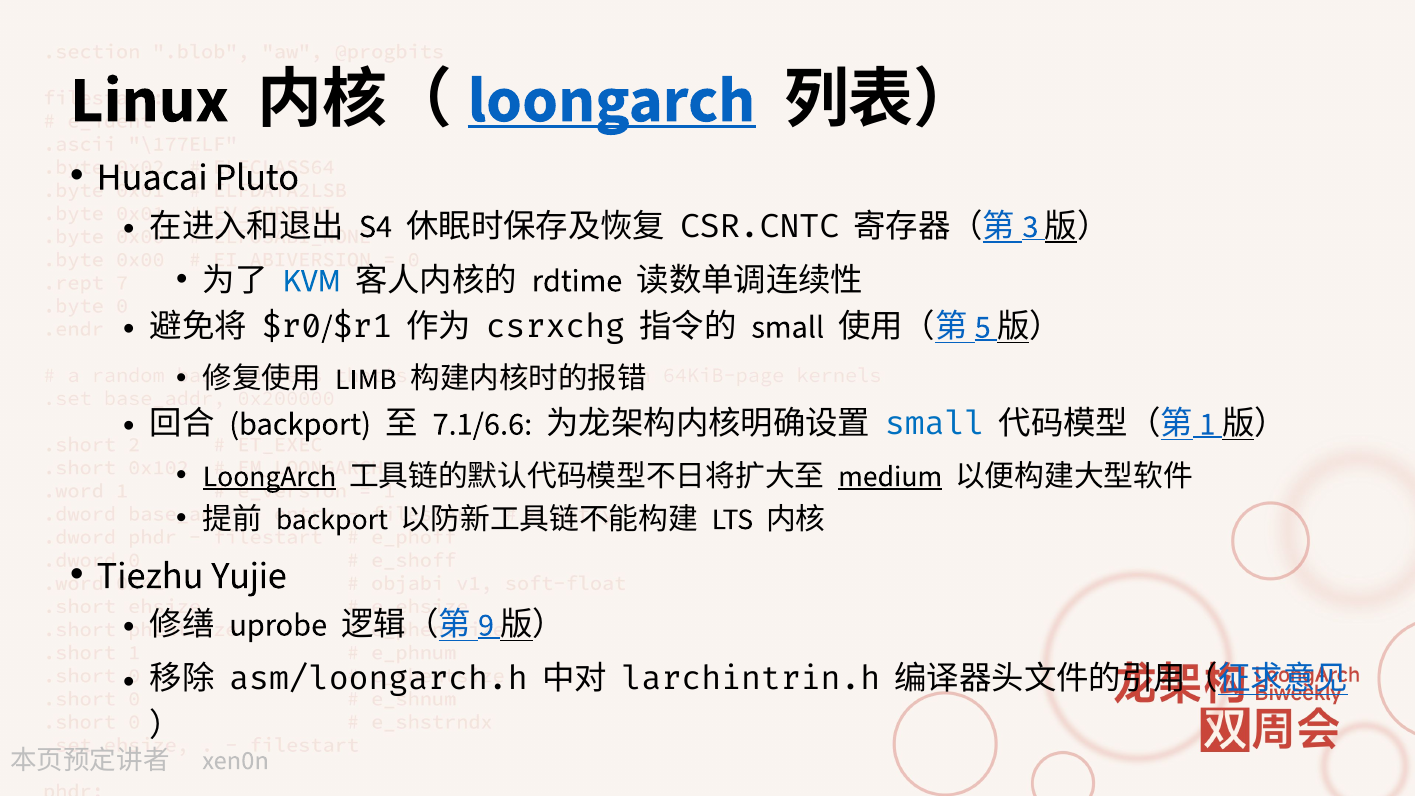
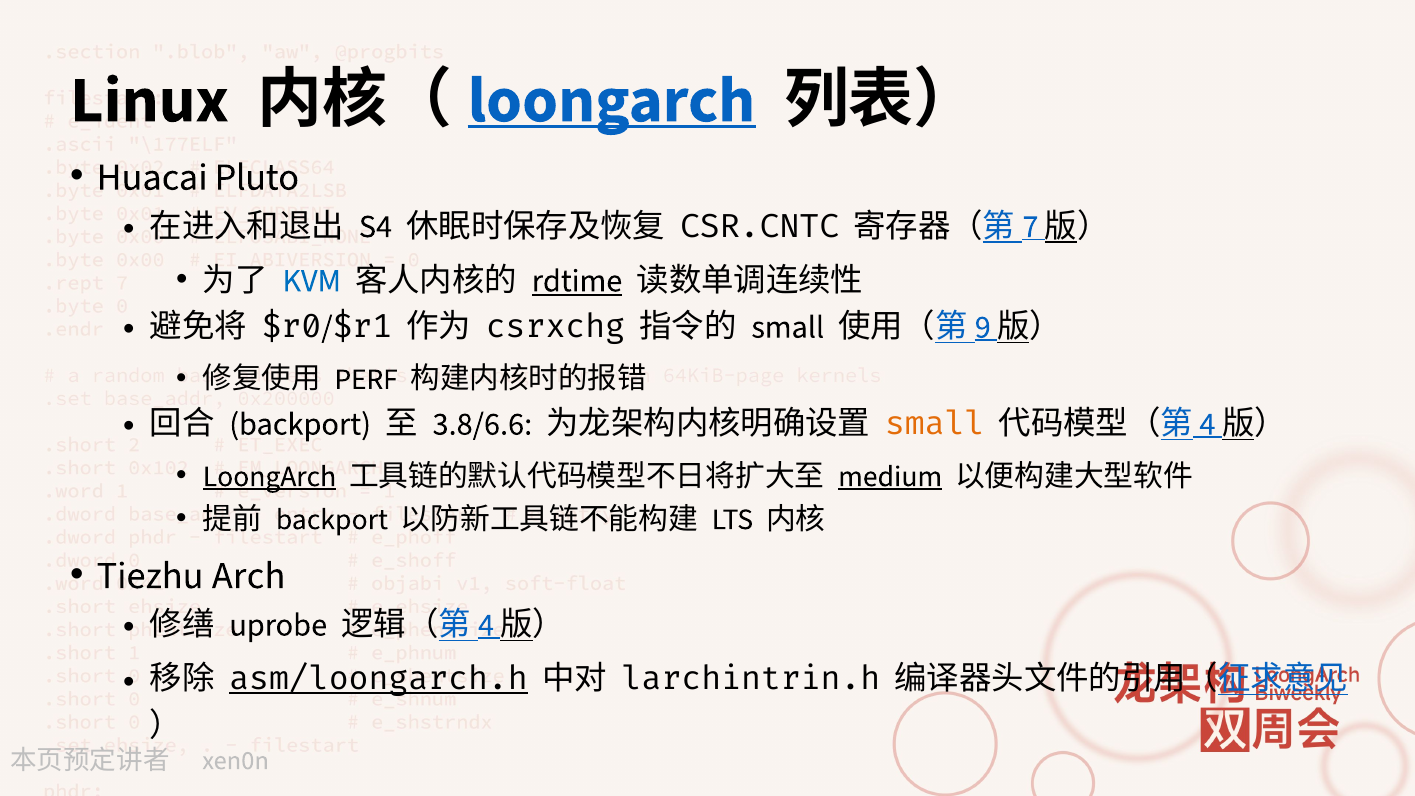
3: 3 -> 7
rdtime underline: none -> present
5: 5 -> 9
LIMB: LIMB -> PERF
7.1/6.6: 7.1/6.6 -> 3.8/6.6
small at (935, 424) colour: blue -> orange
1 at (1207, 424): 1 -> 4
Yujie: Yujie -> Arch
9 at (486, 625): 9 -> 4
asm/loongarch.h underline: none -> present
